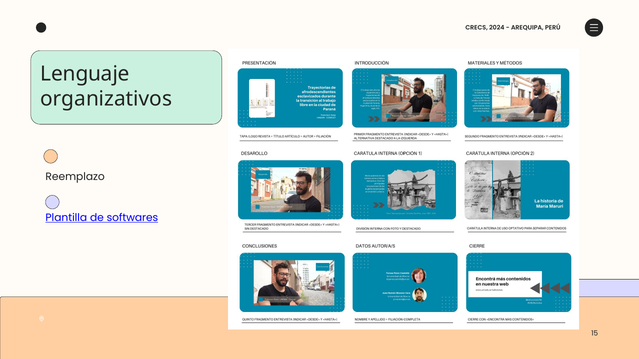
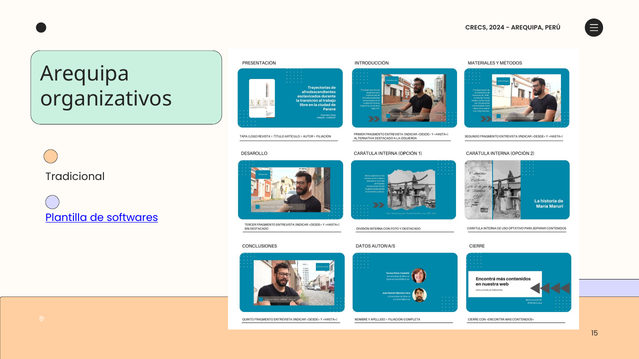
Lenguaje at (85, 74): Lenguaje -> Arequipa
Reemplazo: Reemplazo -> Tradicional
